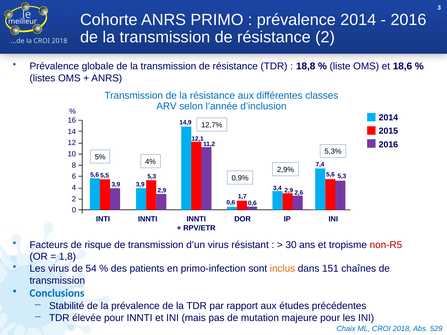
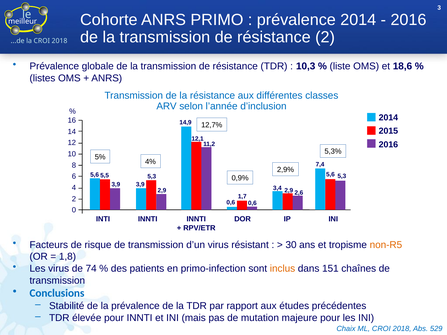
18,8: 18,8 -> 10,3
non-R5 colour: red -> orange
54: 54 -> 74
